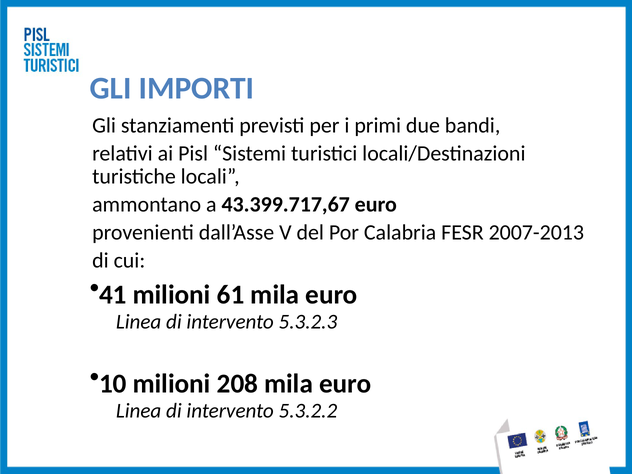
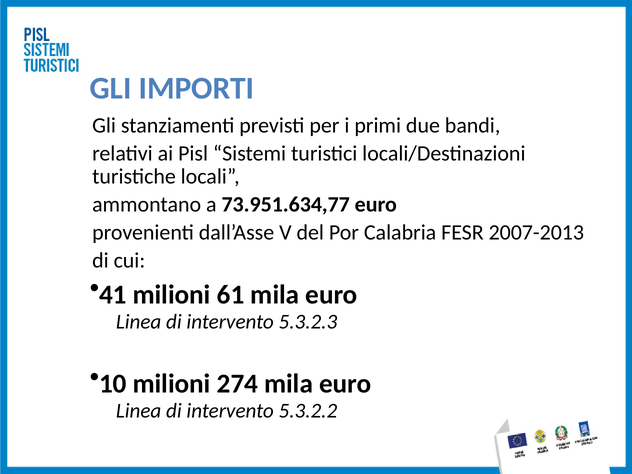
43.399.717,67: 43.399.717,67 -> 73.951.634,77
208: 208 -> 274
